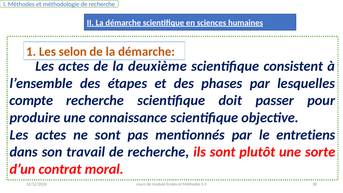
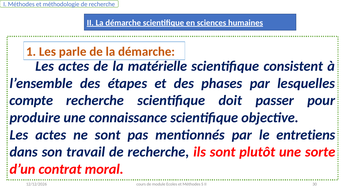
selon: selon -> parle
deuxième: deuxième -> matérielle
